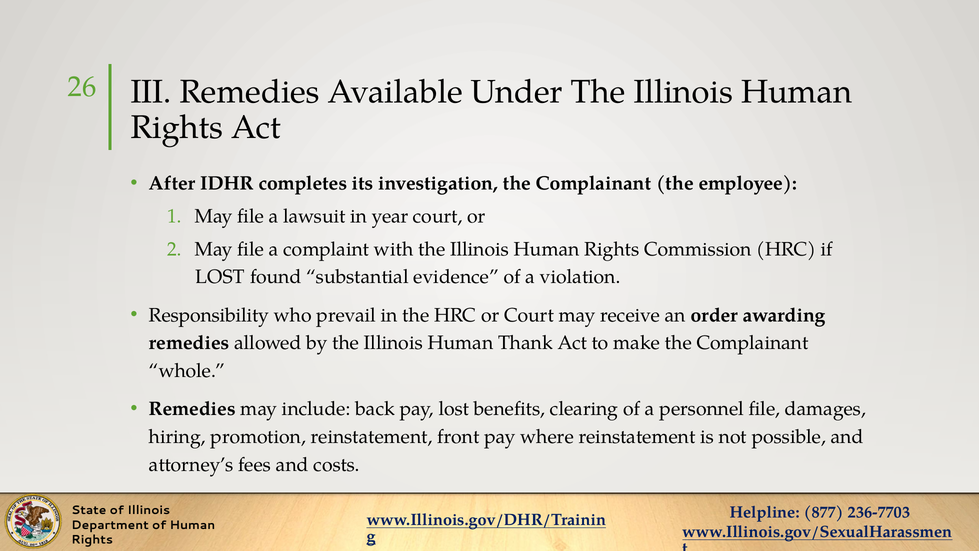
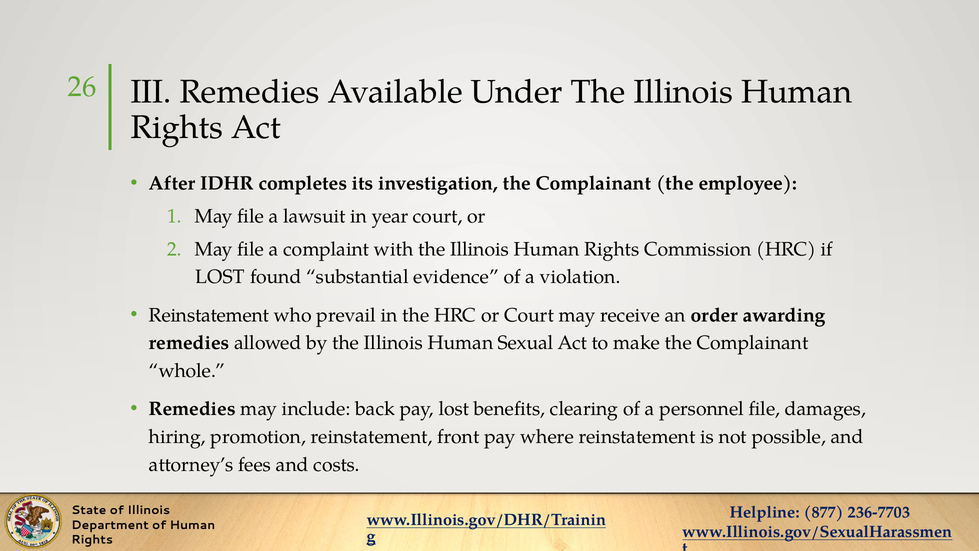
Responsibility at (209, 315): Responsibility -> Reinstatement
Thank: Thank -> Sexual
